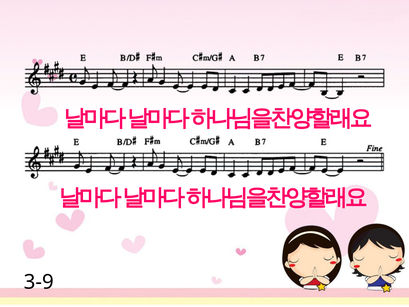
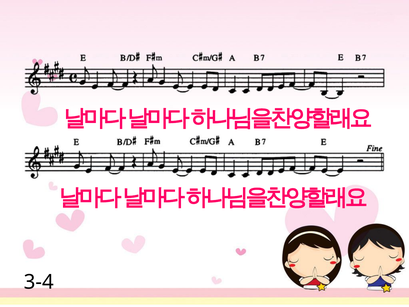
3-9: 3-9 -> 3-4
